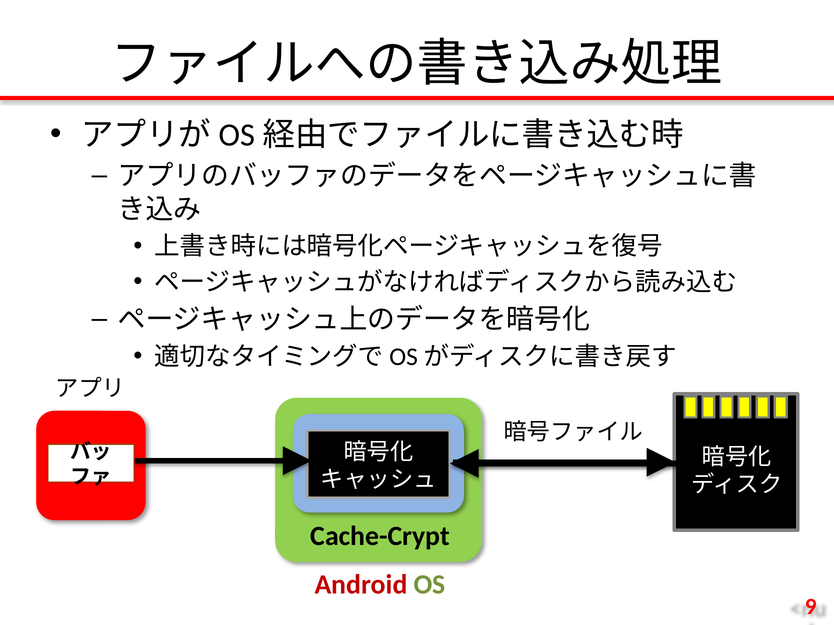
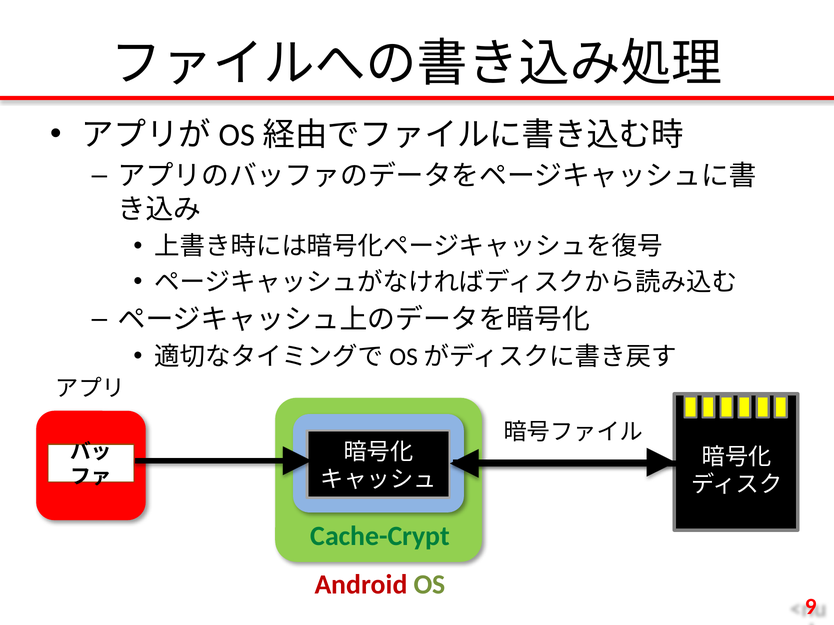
Cache-Crypt colour: black -> green
